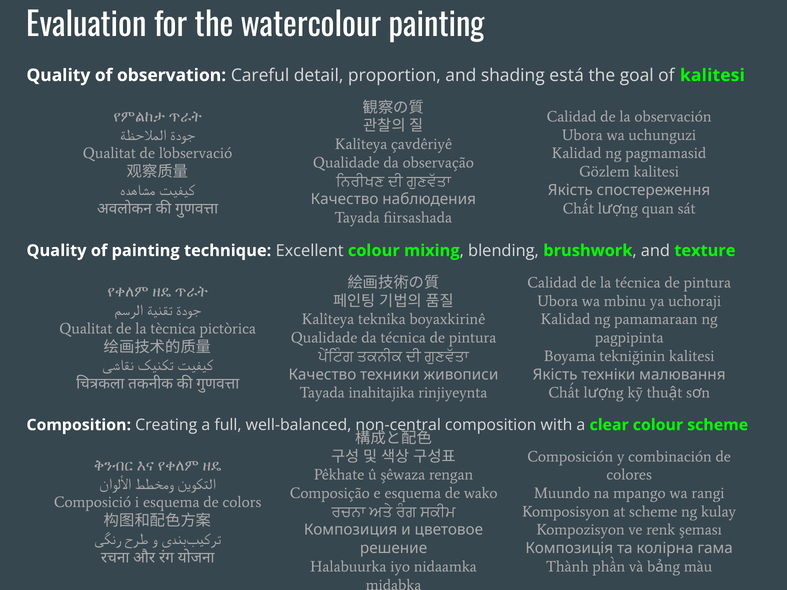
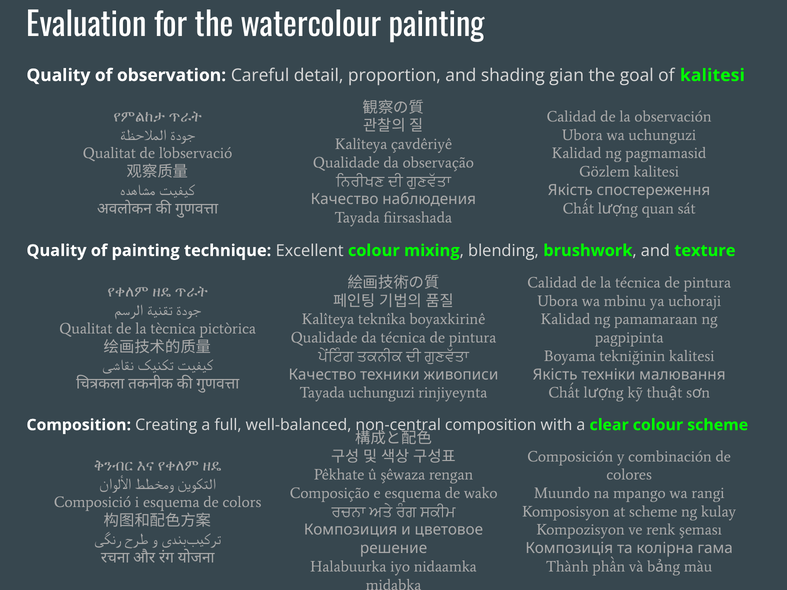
está: está -> gian
Tayada inahitajika: inahitajika -> uchunguzi
